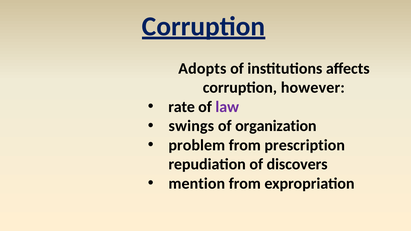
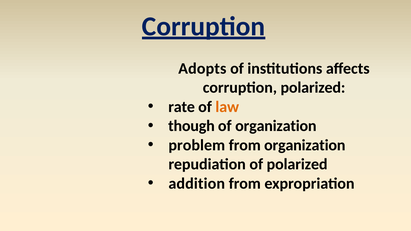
corruption however: however -> polarized
law colour: purple -> orange
swings: swings -> though
from prescription: prescription -> organization
of discovers: discovers -> polarized
mention: mention -> addition
